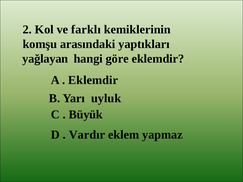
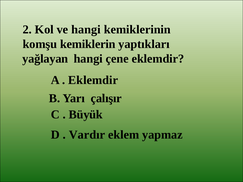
ve farklı: farklı -> hangi
arasındaki: arasındaki -> kemiklerin
göre: göre -> çene
uyluk: uyluk -> çalışır
